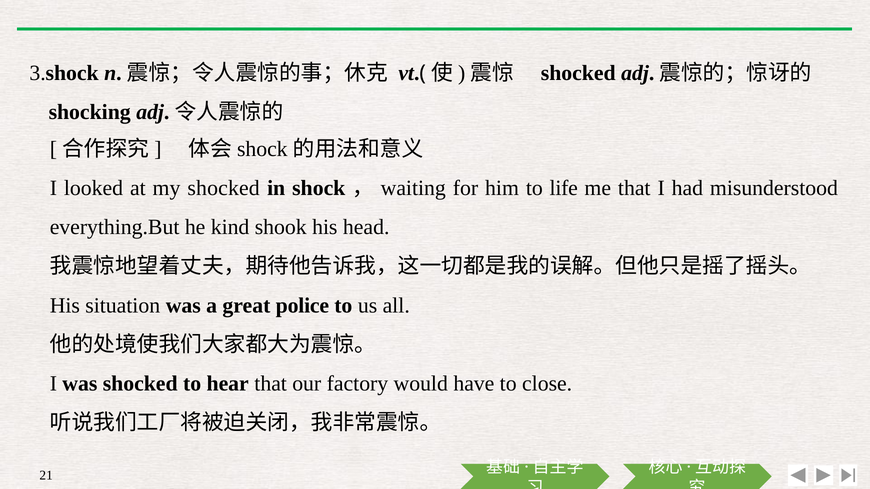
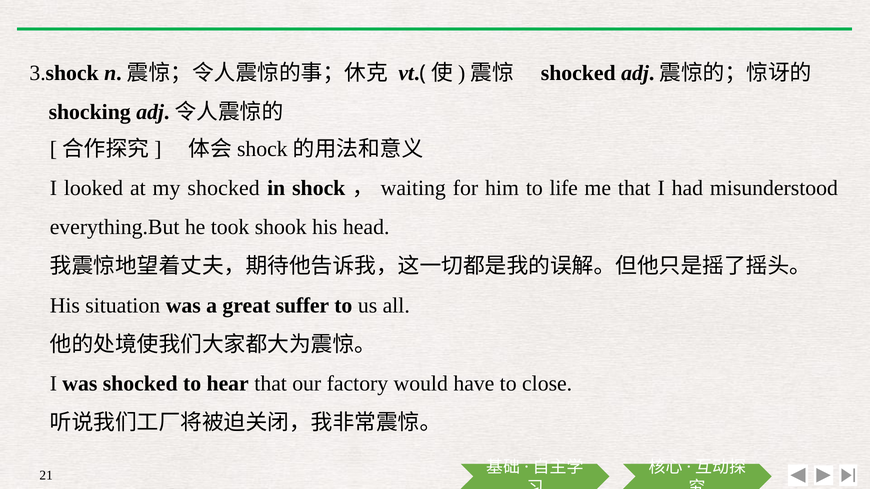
kind: kind -> took
police: police -> suffer
